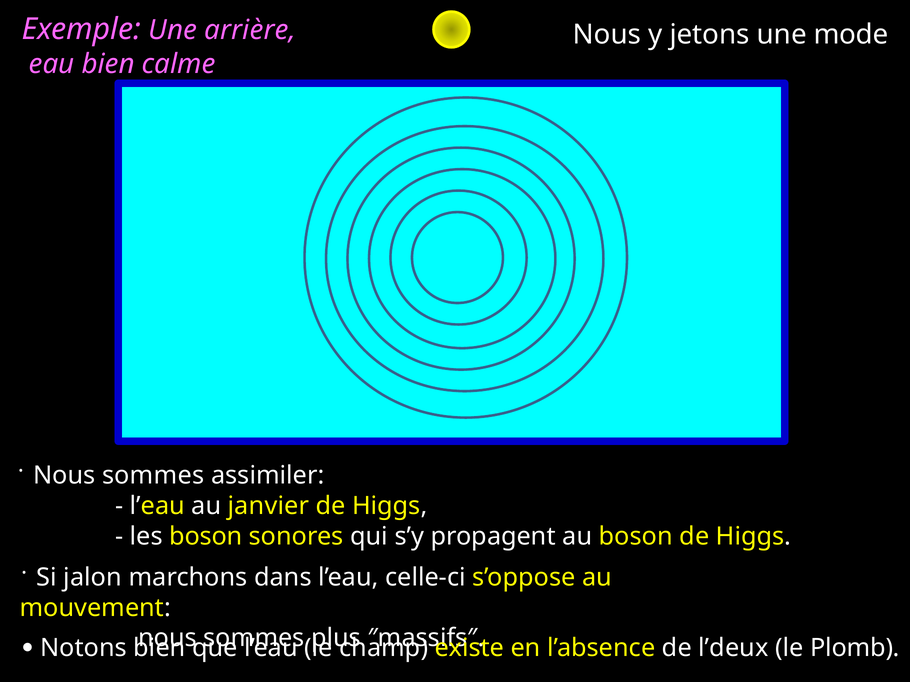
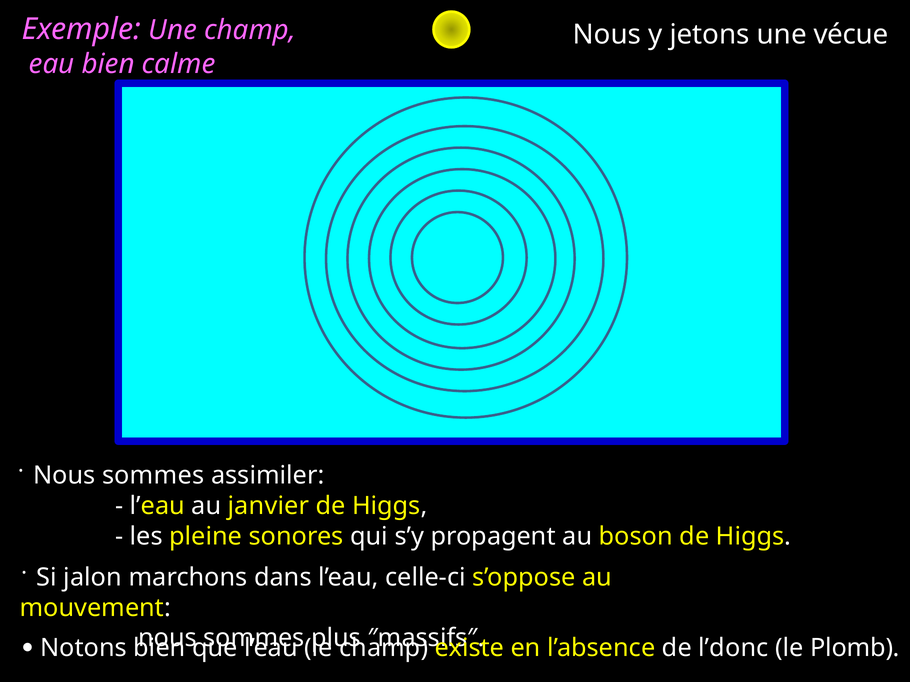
Une arrière: arrière -> champ
mode: mode -> vécue
les boson: boson -> pleine
l’deux: l’deux -> l’donc
